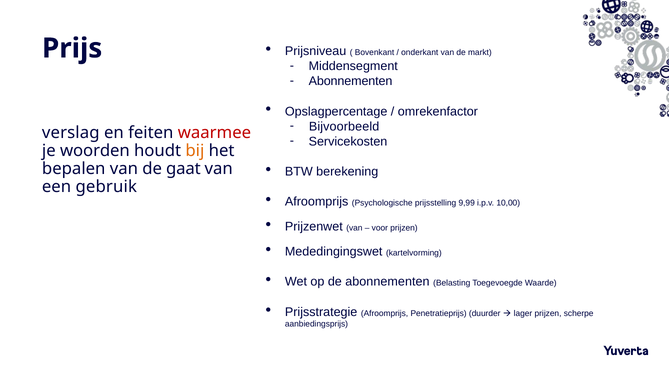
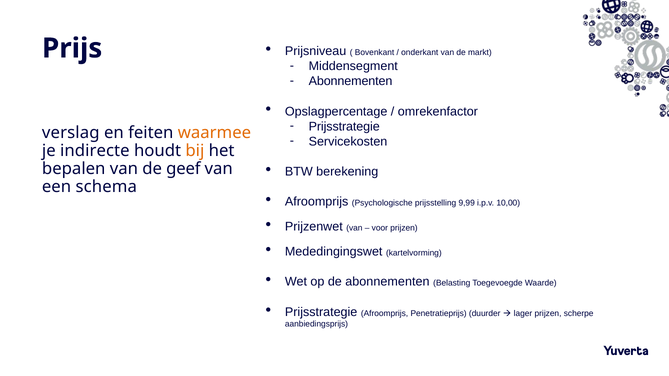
Bijvoorbeeld at (344, 127): Bijvoorbeeld -> Prijsstrategie
waarmee colour: red -> orange
woorden: woorden -> indirecte
gaat: gaat -> geef
gebruik: gebruik -> schema
